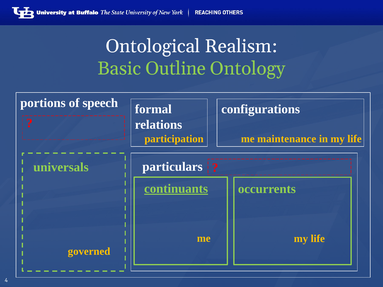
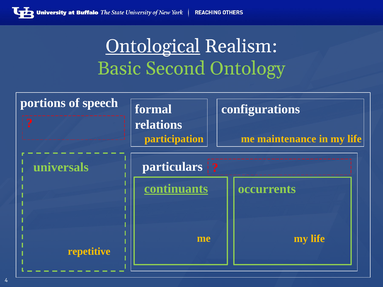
Ontological underline: none -> present
Outline: Outline -> Second
governed: governed -> repetitive
